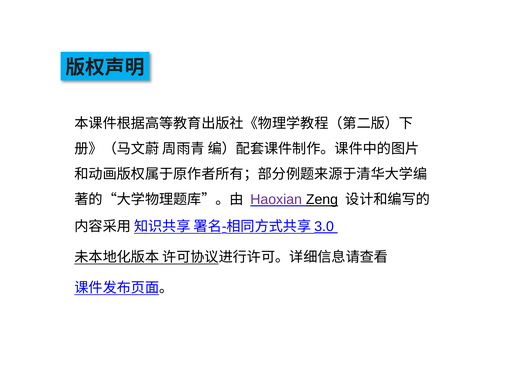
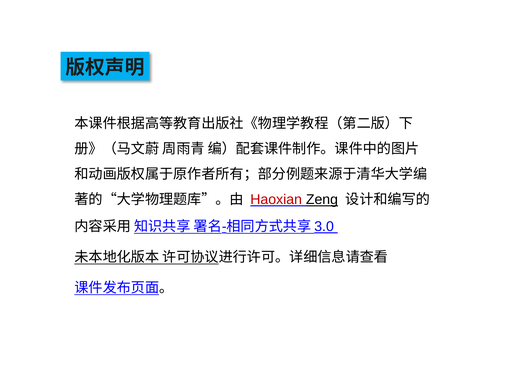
Haoxian colour: purple -> red
